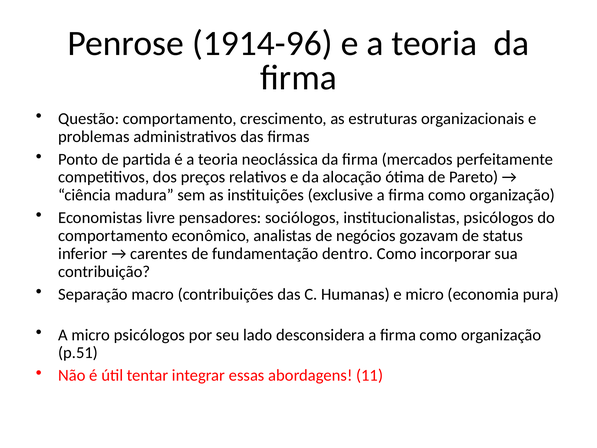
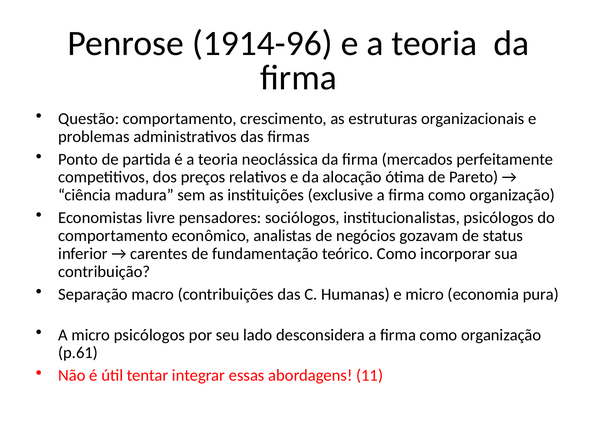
dentro: dentro -> teórico
p.51: p.51 -> p.61
